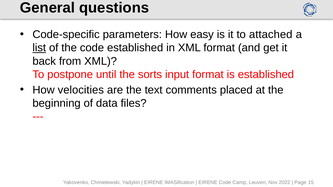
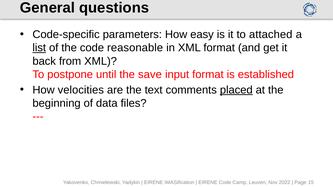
code established: established -> reasonable
sorts: sorts -> save
placed underline: none -> present
